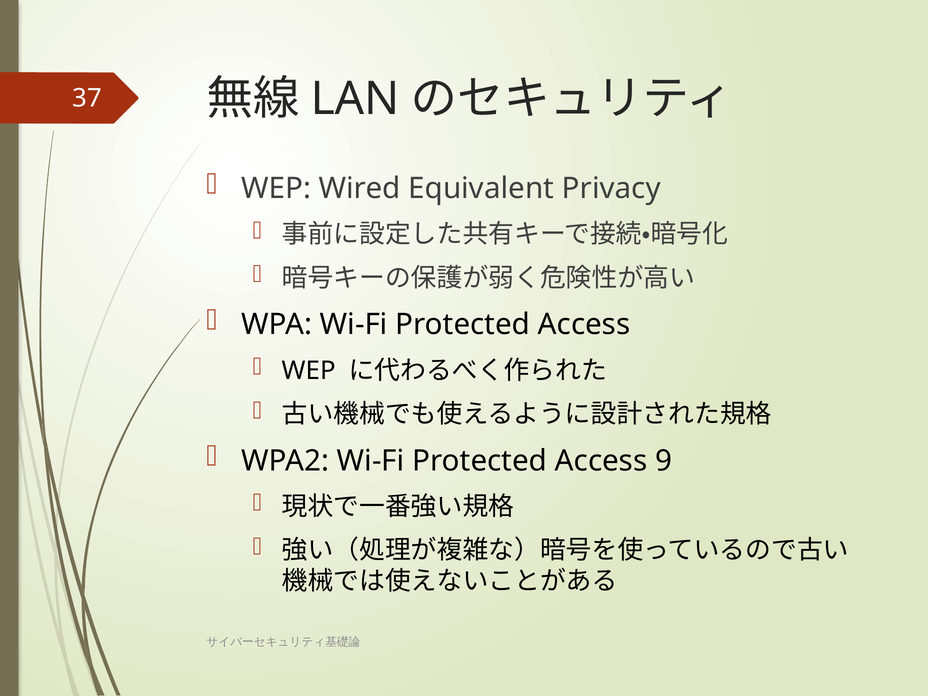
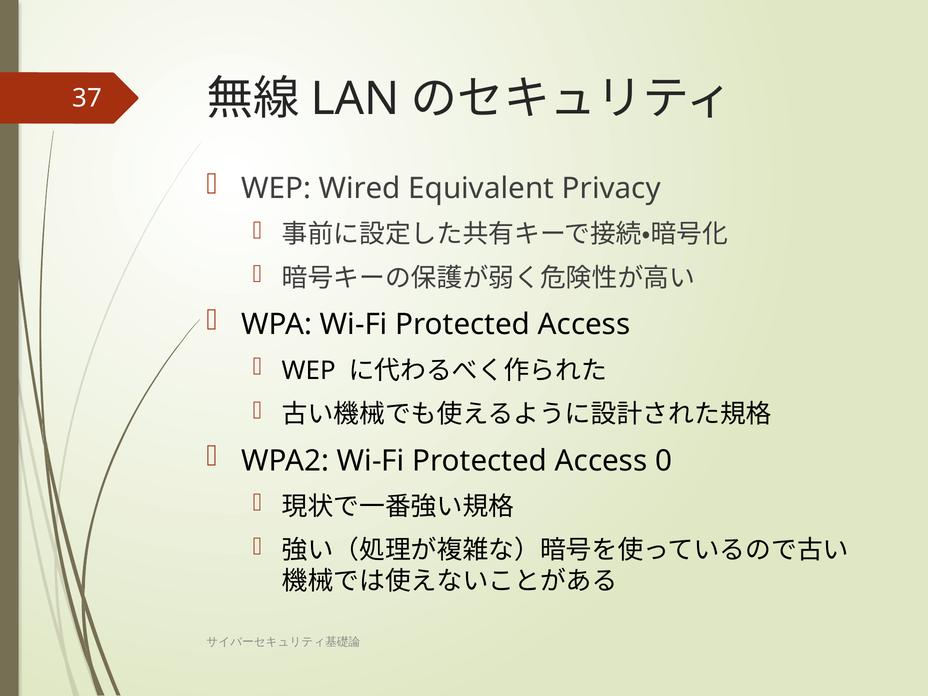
9: 9 -> 0
